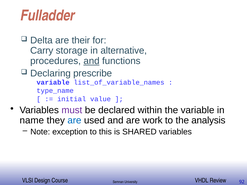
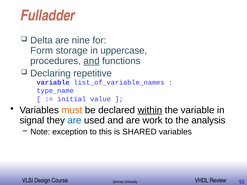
their: their -> nine
Carry: Carry -> Form
alternative: alternative -> uppercase
prescribe: prescribe -> repetitive
must colour: purple -> orange
within underline: none -> present
name: name -> signal
